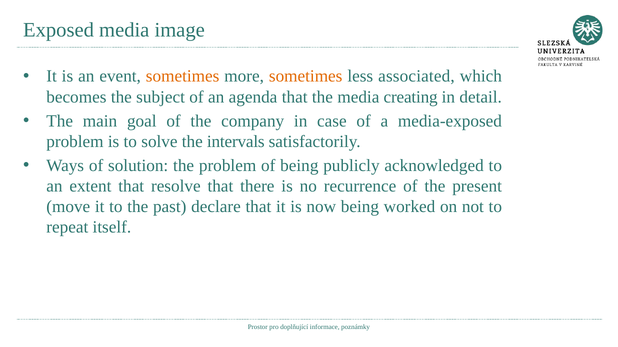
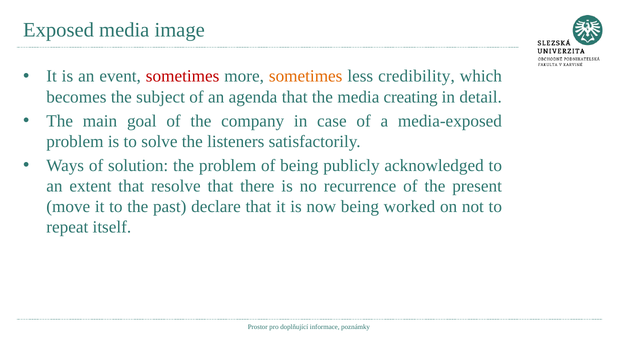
sometimes at (183, 76) colour: orange -> red
associated: associated -> credibility
intervals: intervals -> listeners
